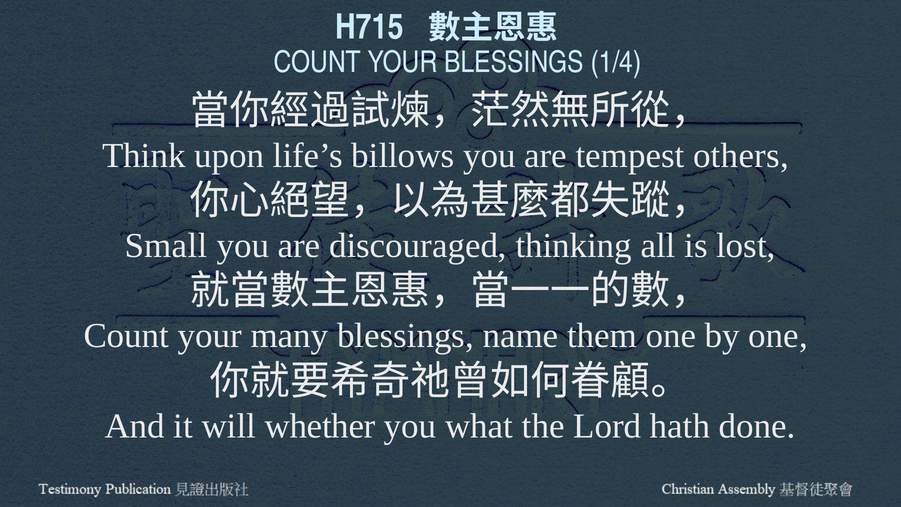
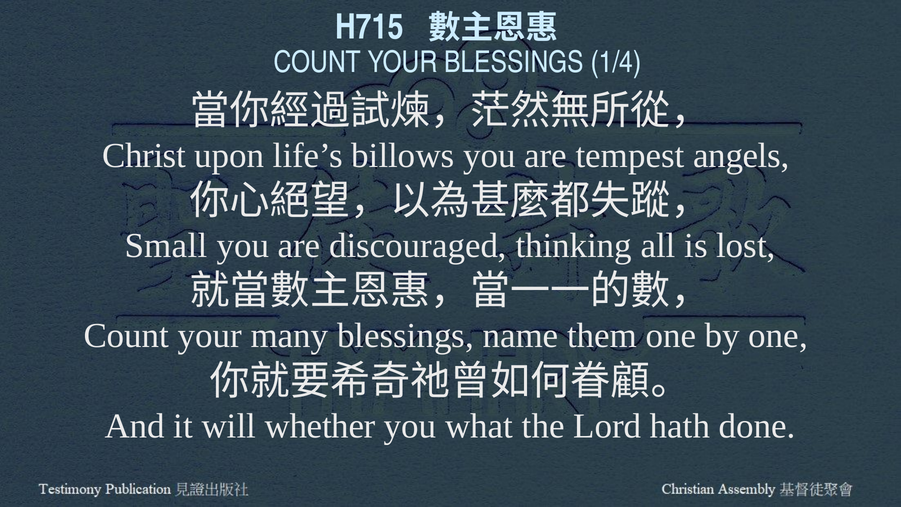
Think: Think -> Christ
others: others -> angels
